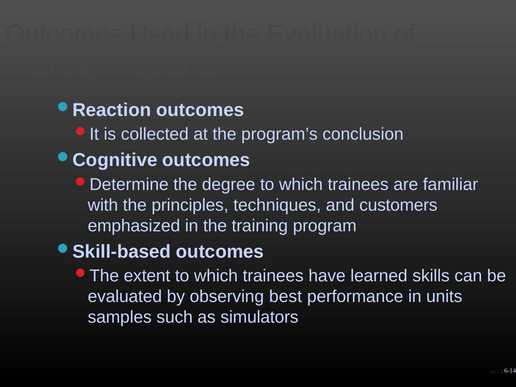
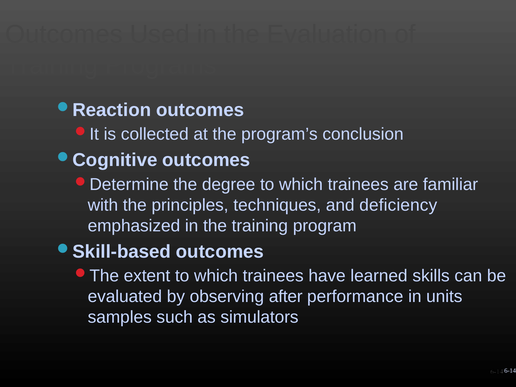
customers: customers -> deficiency
best: best -> after
